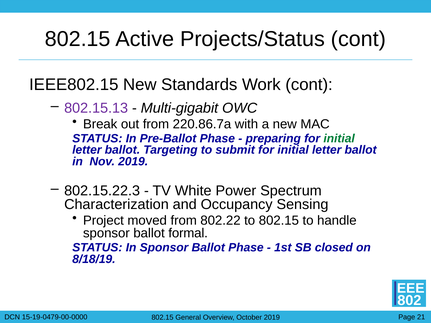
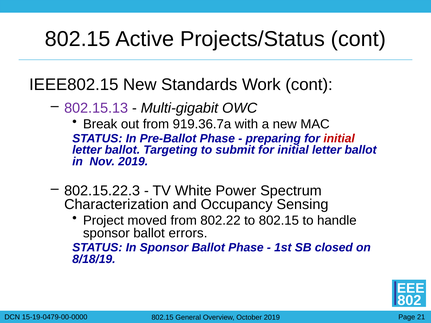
220.86.7a: 220.86.7a -> 919.36.7a
initial at (339, 139) colour: green -> red
formal: formal -> errors
